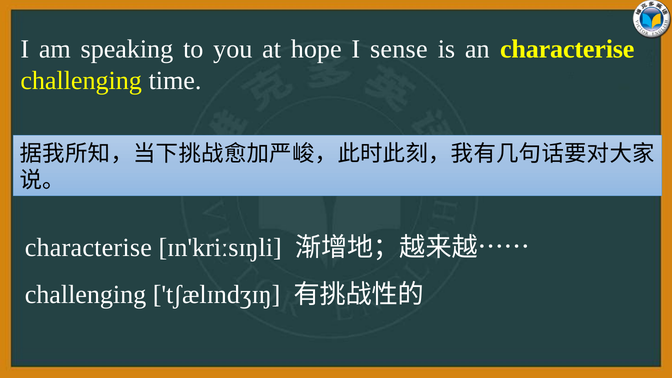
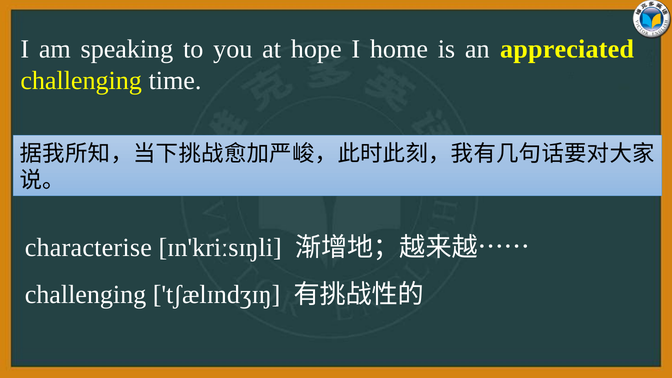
sense: sense -> home
an characterise: characterise -> appreciated
